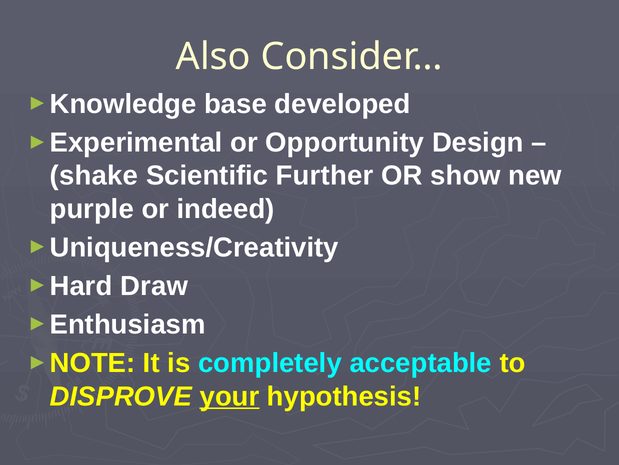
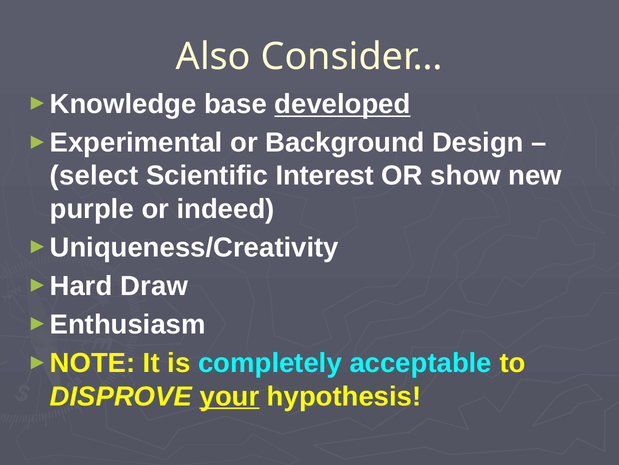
developed underline: none -> present
Opportunity: Opportunity -> Background
shake: shake -> select
Further: Further -> Interest
